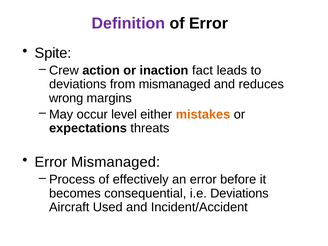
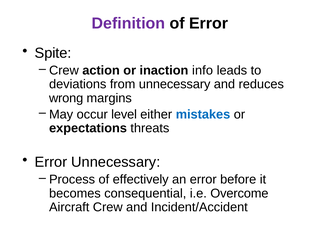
fact: fact -> info
from mismanaged: mismanaged -> unnecessary
mistakes colour: orange -> blue
Error Mismanaged: Mismanaged -> Unnecessary
i.e Deviations: Deviations -> Overcome
Aircraft Used: Used -> Crew
